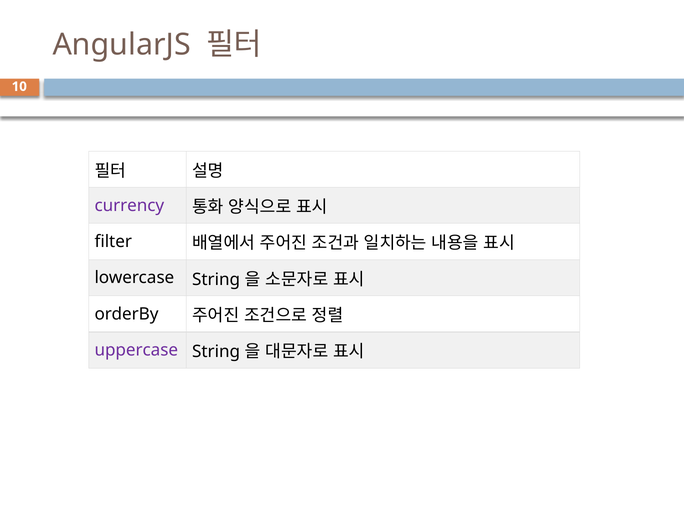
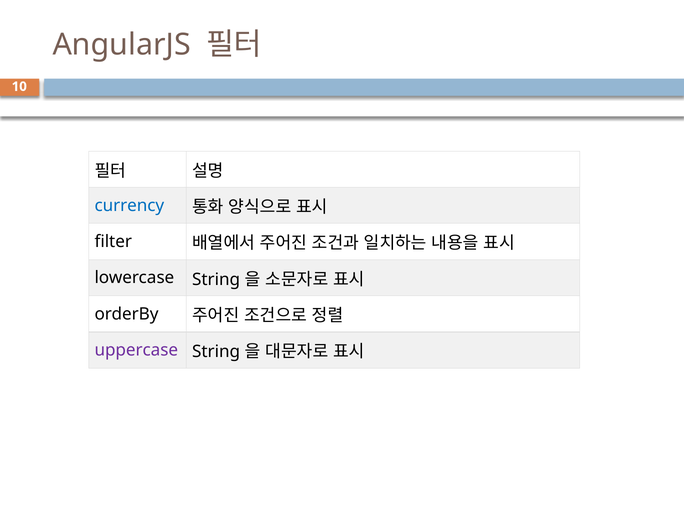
currency colour: purple -> blue
